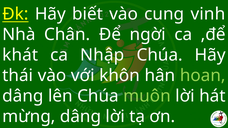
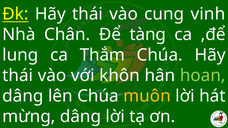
Đk Hãy biết: biết -> thái
ngời: ngời -> tàng
khát: khát -> lung
Nhập: Nhập -> Thắm
muôn colour: light green -> yellow
